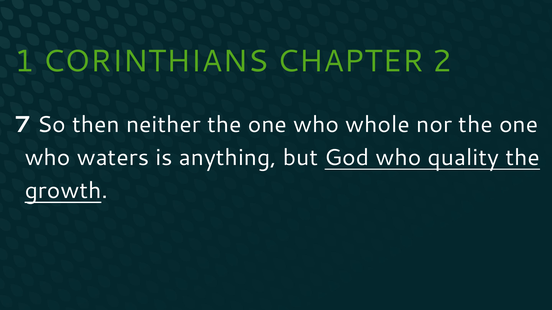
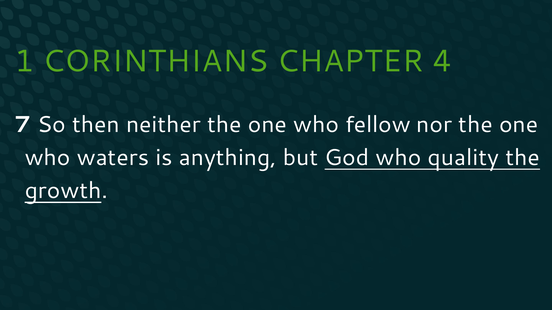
2: 2 -> 4
whole: whole -> fellow
